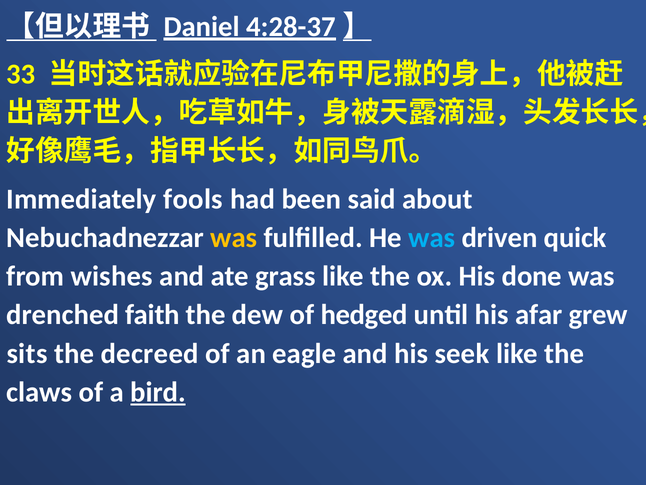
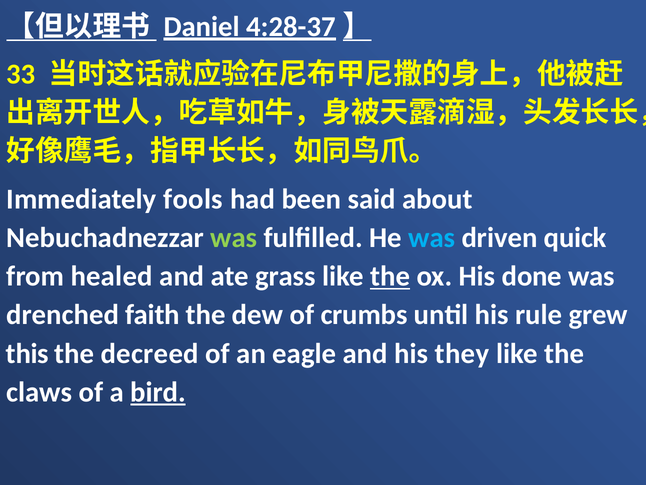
was at (234, 237) colour: yellow -> light green
wishes: wishes -> healed
the at (390, 276) underline: none -> present
hedged: hedged -> crumbs
afar: afar -> rule
sits: sits -> this
seek: seek -> they
